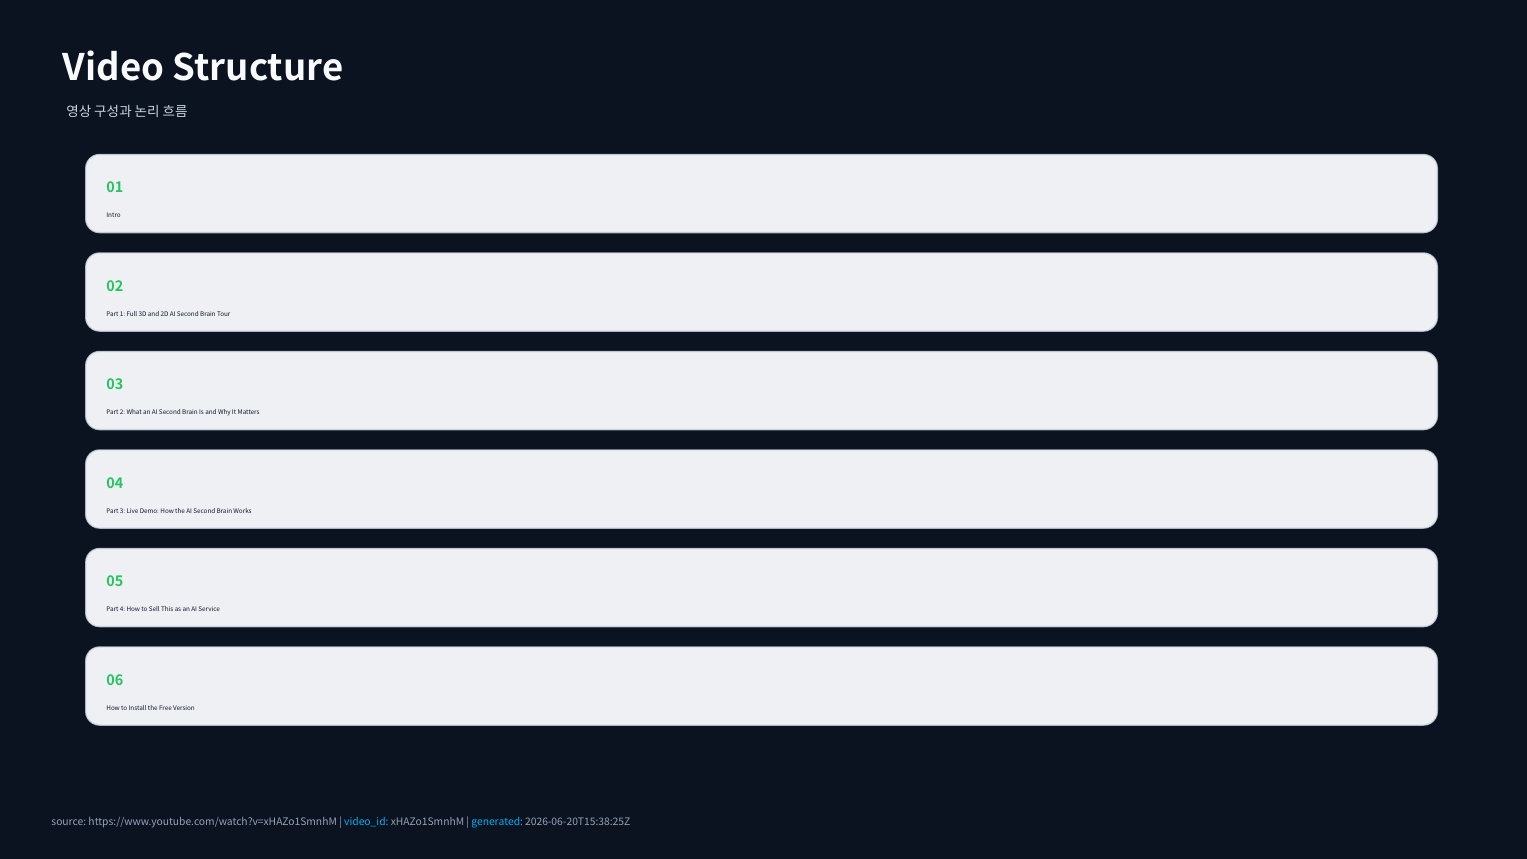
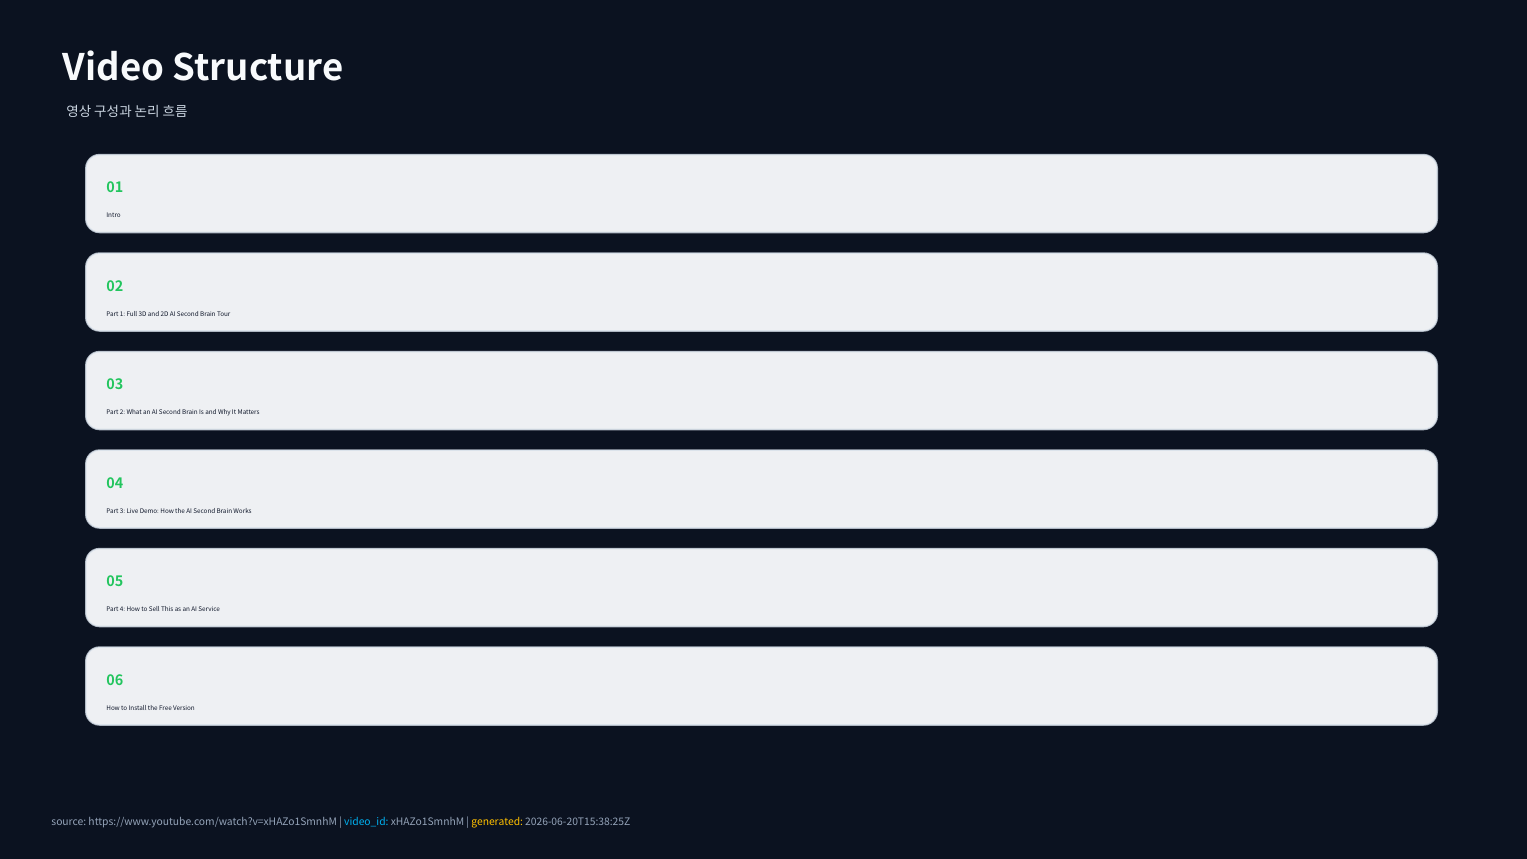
generated colour: light blue -> yellow
